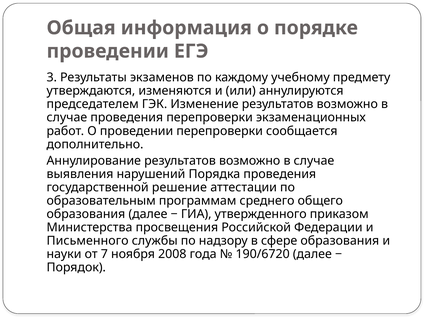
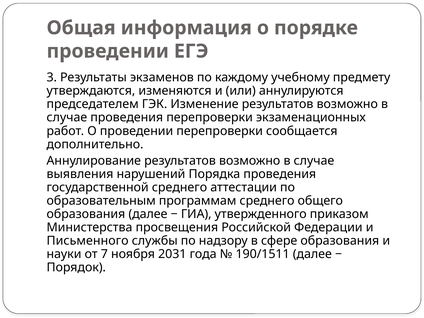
государственной решение: решение -> среднего
2008: 2008 -> 2031
190/6720: 190/6720 -> 190/1511
